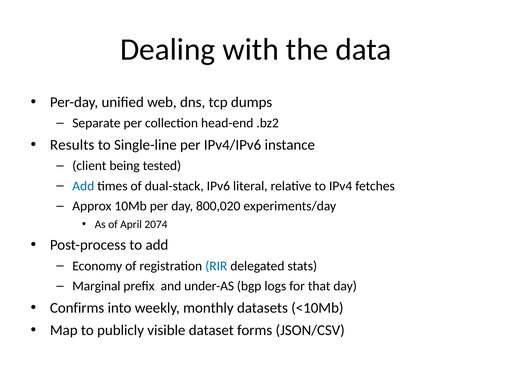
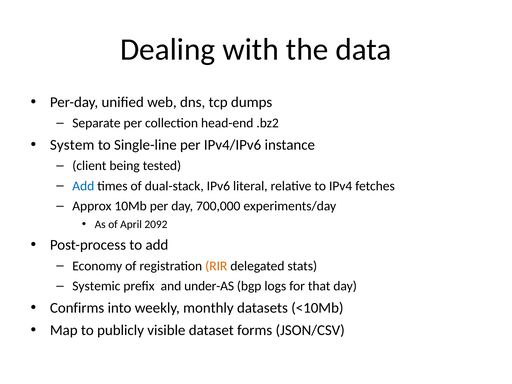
Results: Results -> System
800,020: 800,020 -> 700,000
2074: 2074 -> 2092
RIR colour: blue -> orange
Marginal: Marginal -> Systemic
